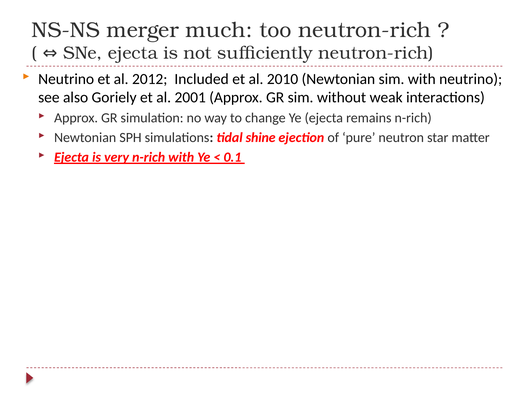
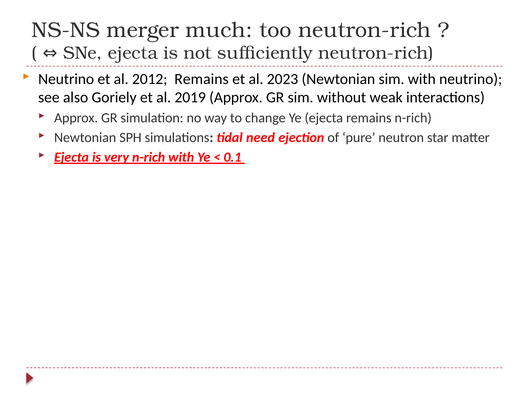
2012 Included: Included -> Remains
2010: 2010 -> 2023
2001: 2001 -> 2019
shine: shine -> need
